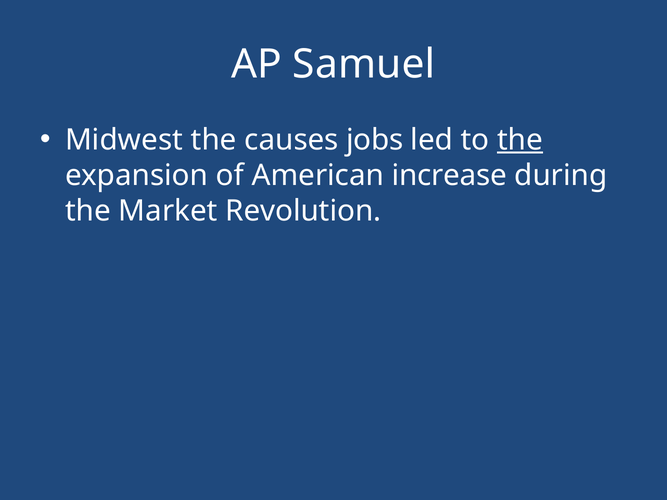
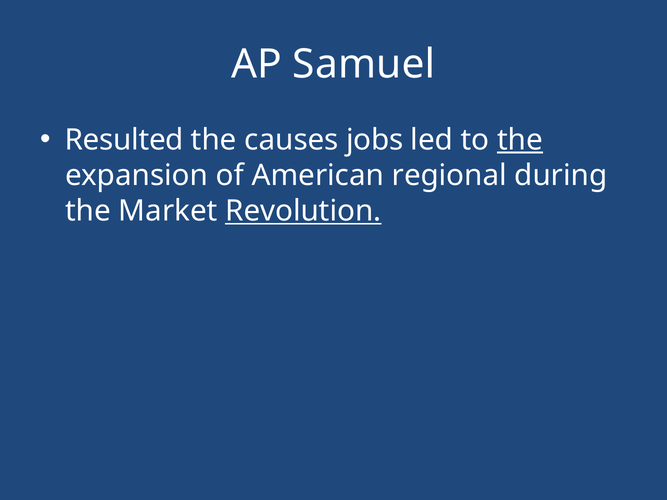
Midwest: Midwest -> Resulted
increase: increase -> regional
Revolution underline: none -> present
